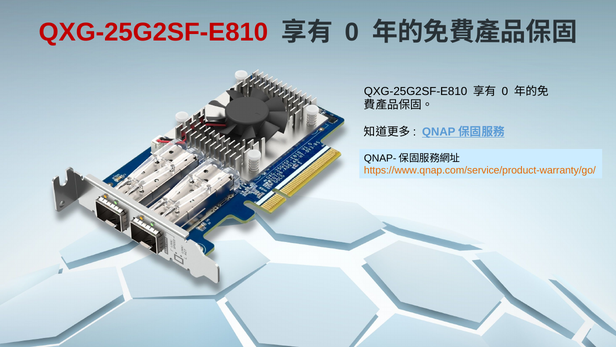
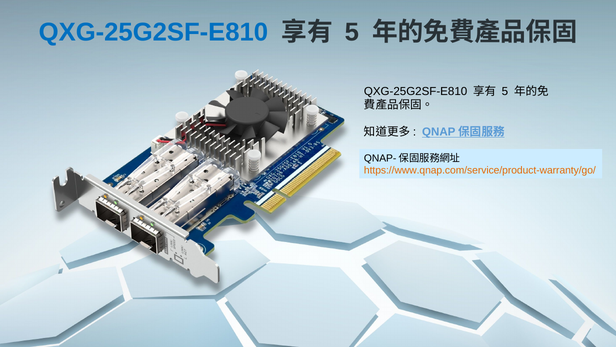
QXG-25G2SF-E810 at (153, 32) colour: red -> blue
0 at (352, 32): 0 -> 5
0 at (505, 91): 0 -> 5
